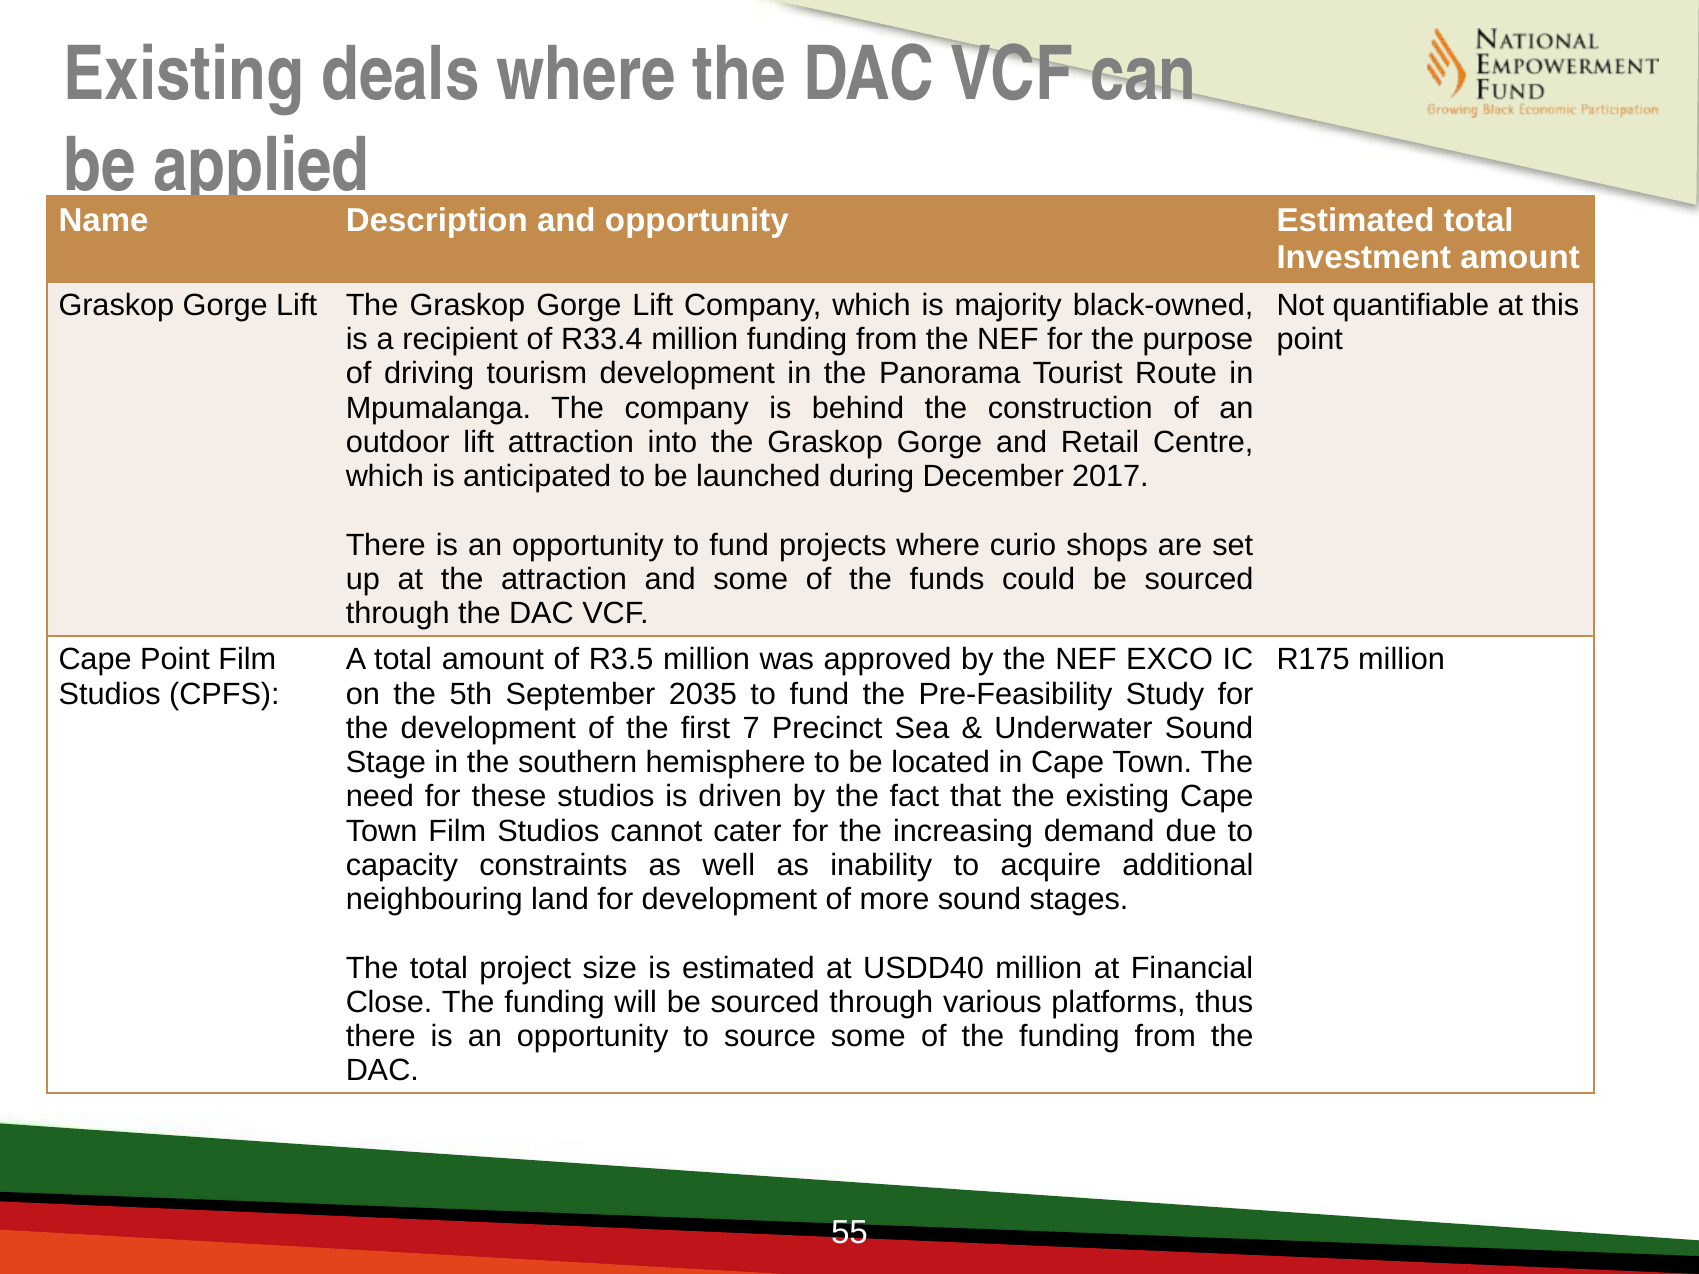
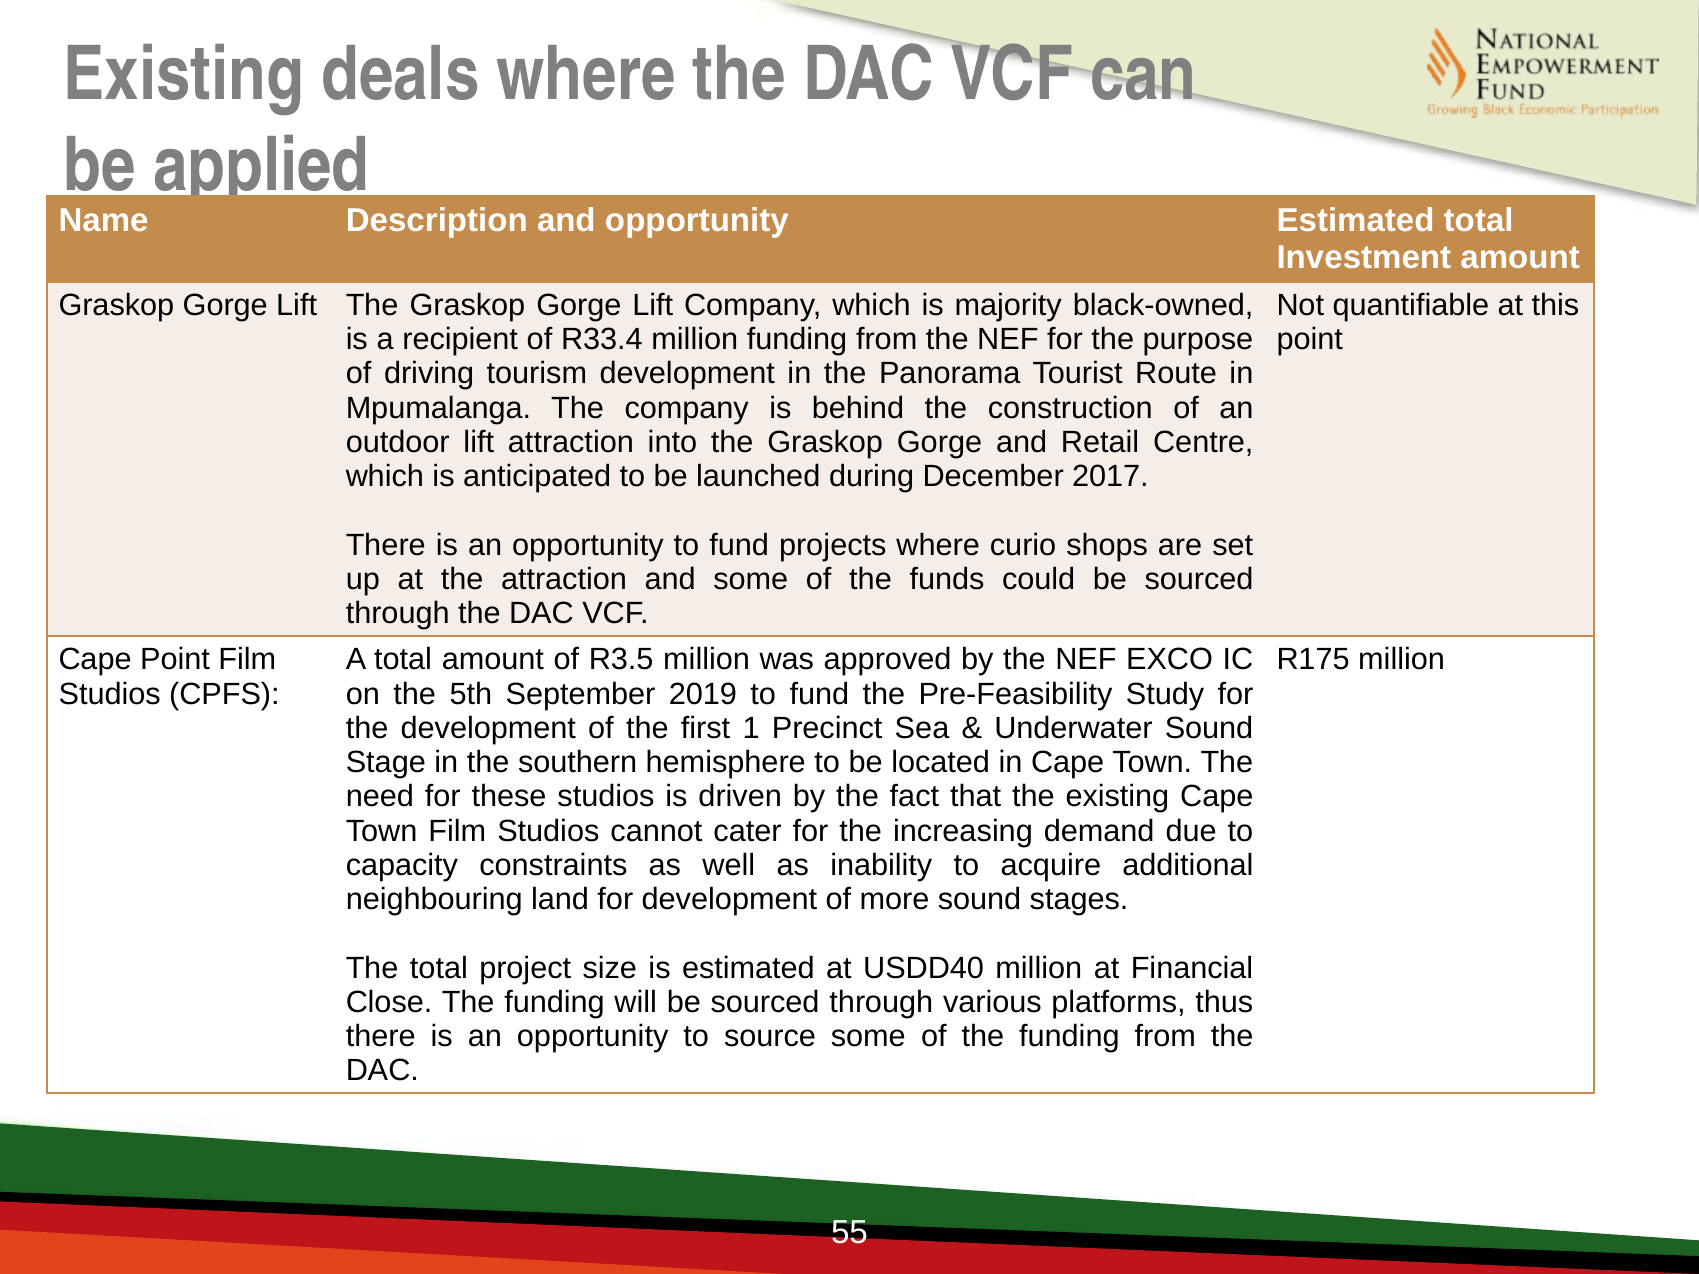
2035: 2035 -> 2019
7: 7 -> 1
